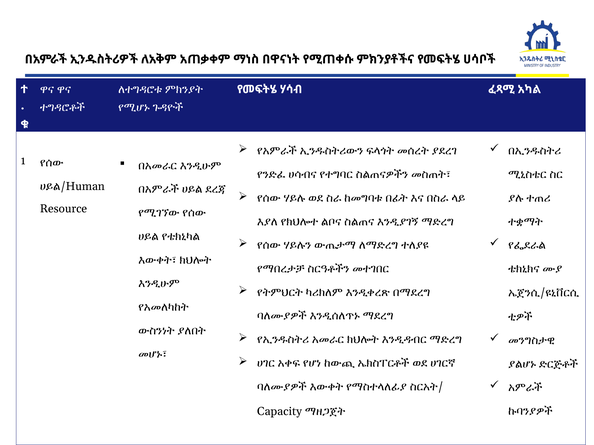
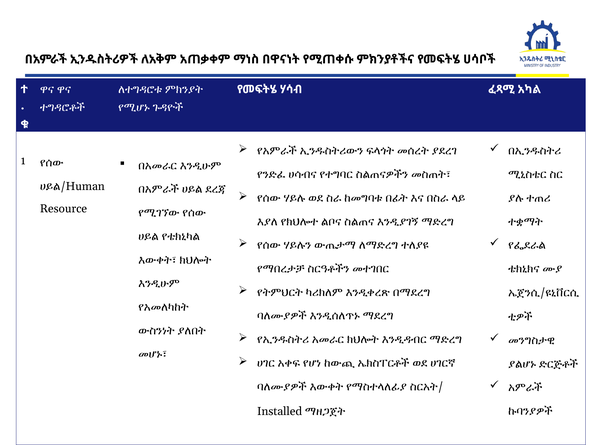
Capacity: Capacity -> Installed
